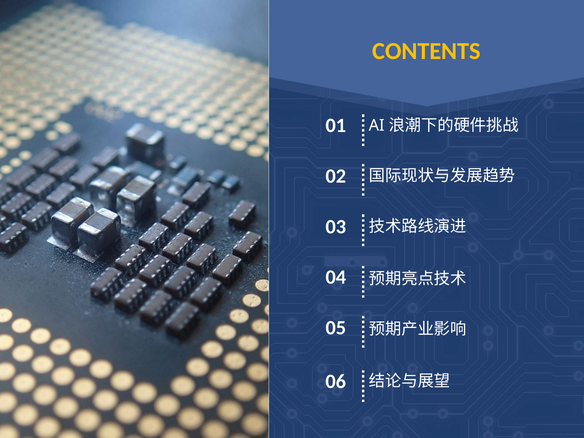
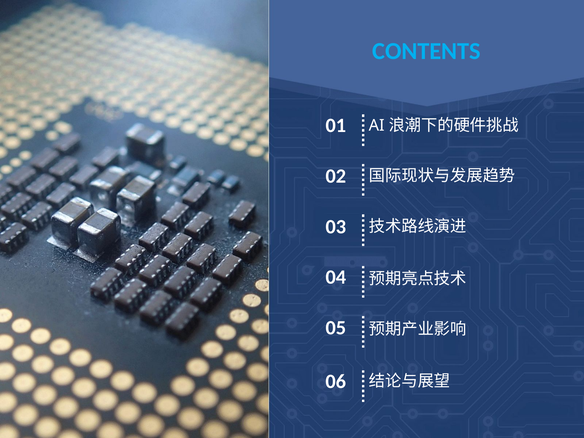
CONTENTS colour: yellow -> light blue
